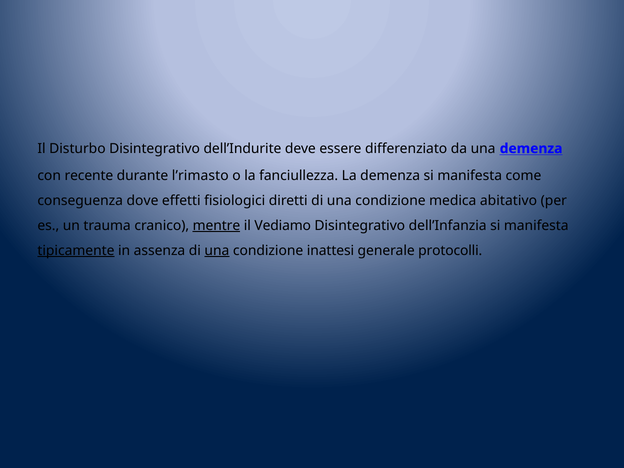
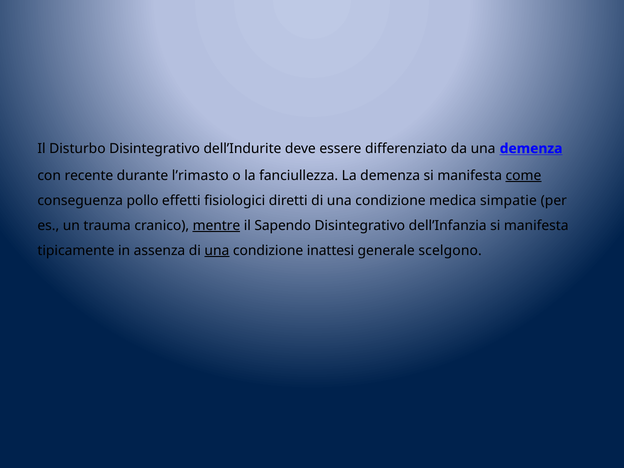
come underline: none -> present
dove: dove -> pollo
abitativo: abitativo -> simpatie
Vediamo: Vediamo -> Sapendo
tipicamente underline: present -> none
protocolli: protocolli -> scelgono
